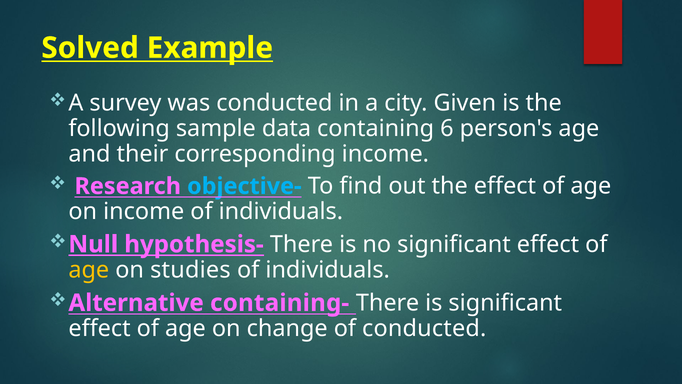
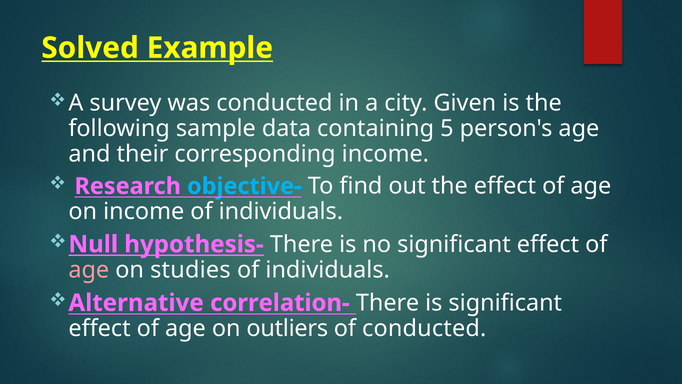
6: 6 -> 5
age at (89, 270) colour: yellow -> pink
containing-: containing- -> correlation-
change: change -> outliers
